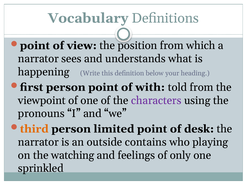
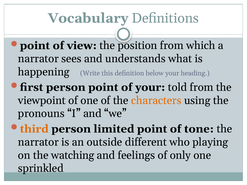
of with: with -> your
characters colour: purple -> orange
desk: desk -> tone
contains: contains -> different
